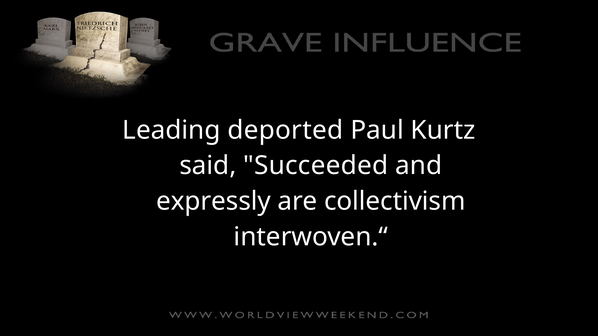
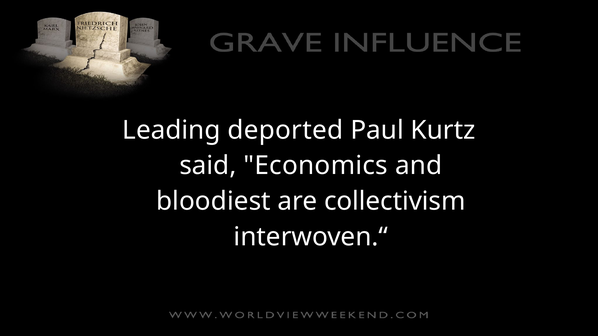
Succeeded: Succeeded -> Economics
expressly: expressly -> bloodiest
